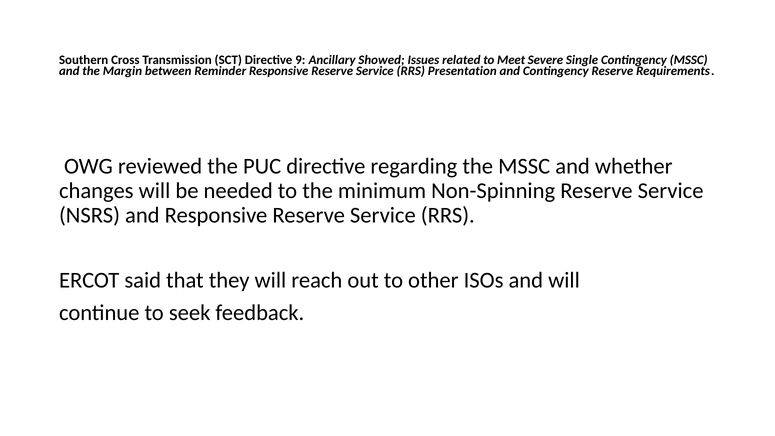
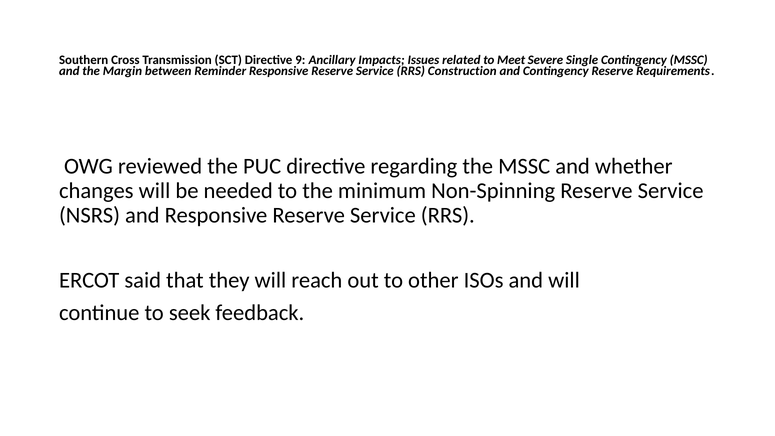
Showed: Showed -> Impacts
Presentation: Presentation -> Construction
